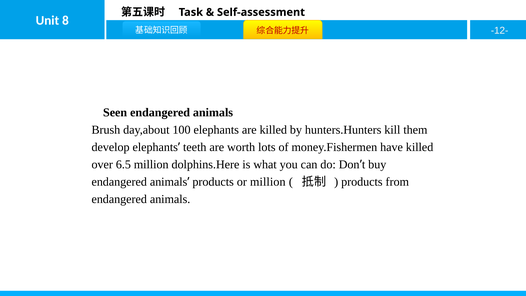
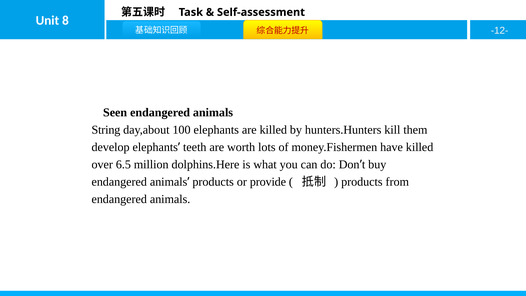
Brush: Brush -> String
or million: million -> provide
